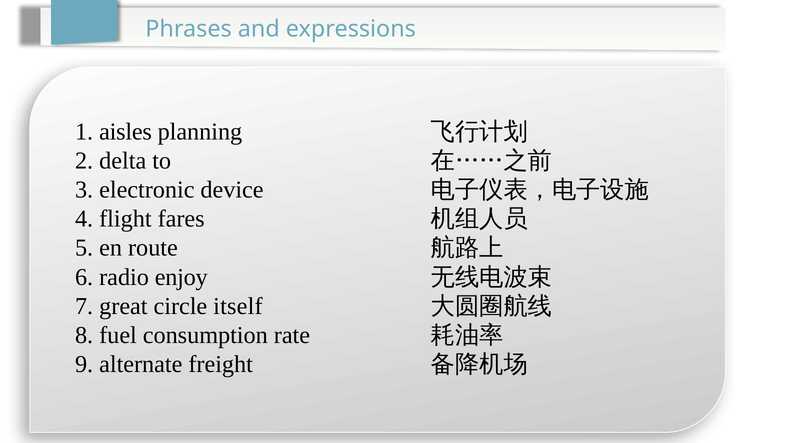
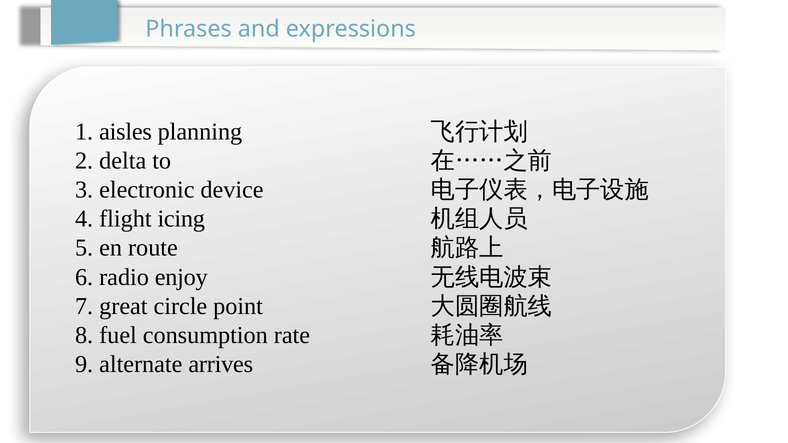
fares: fares -> icing
itself: itself -> point
freight: freight -> arrives
